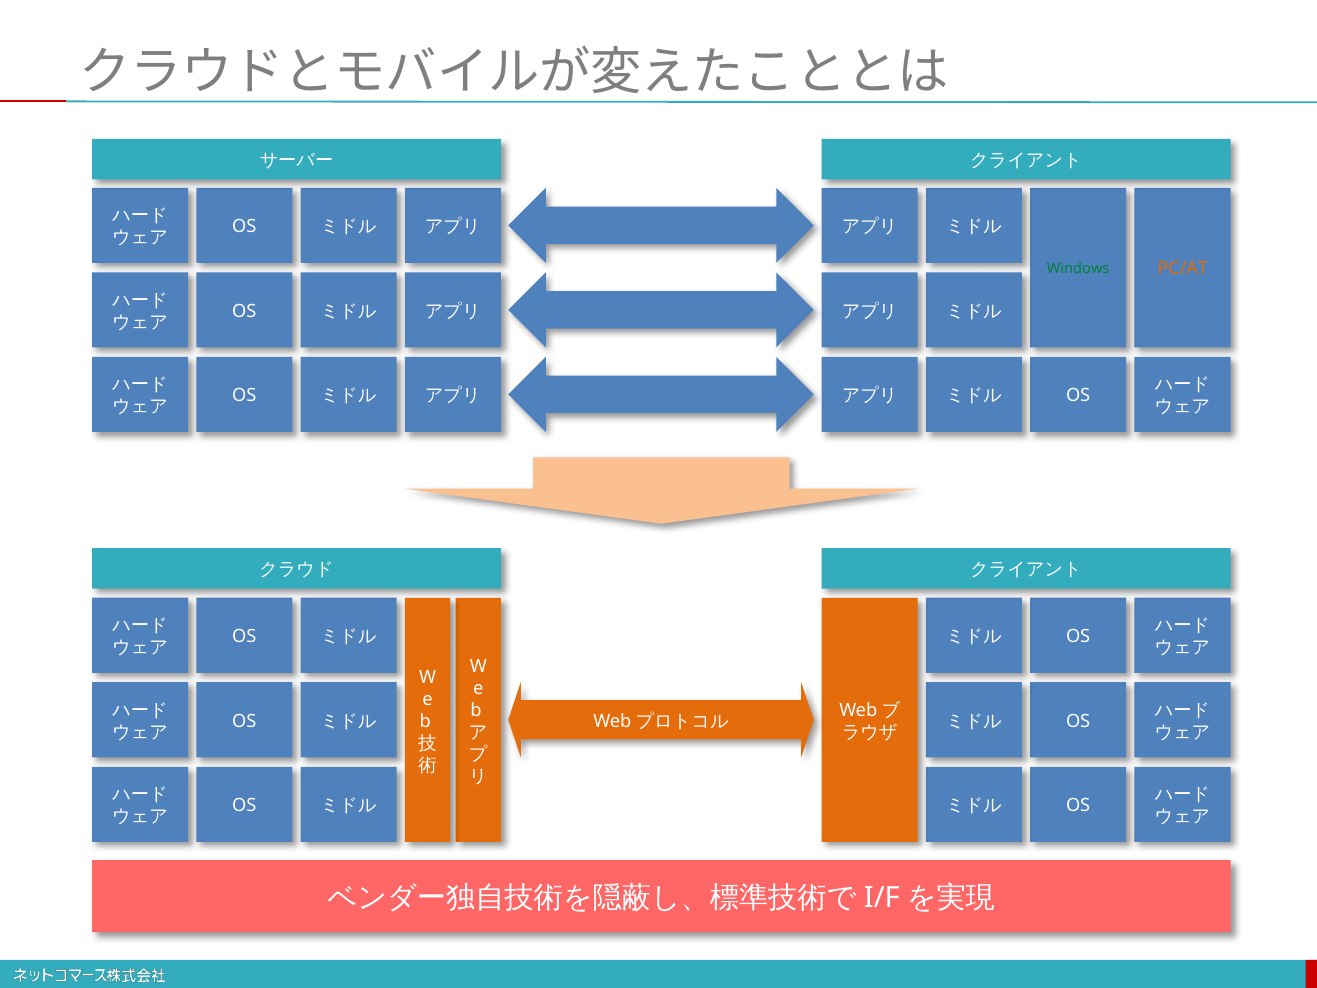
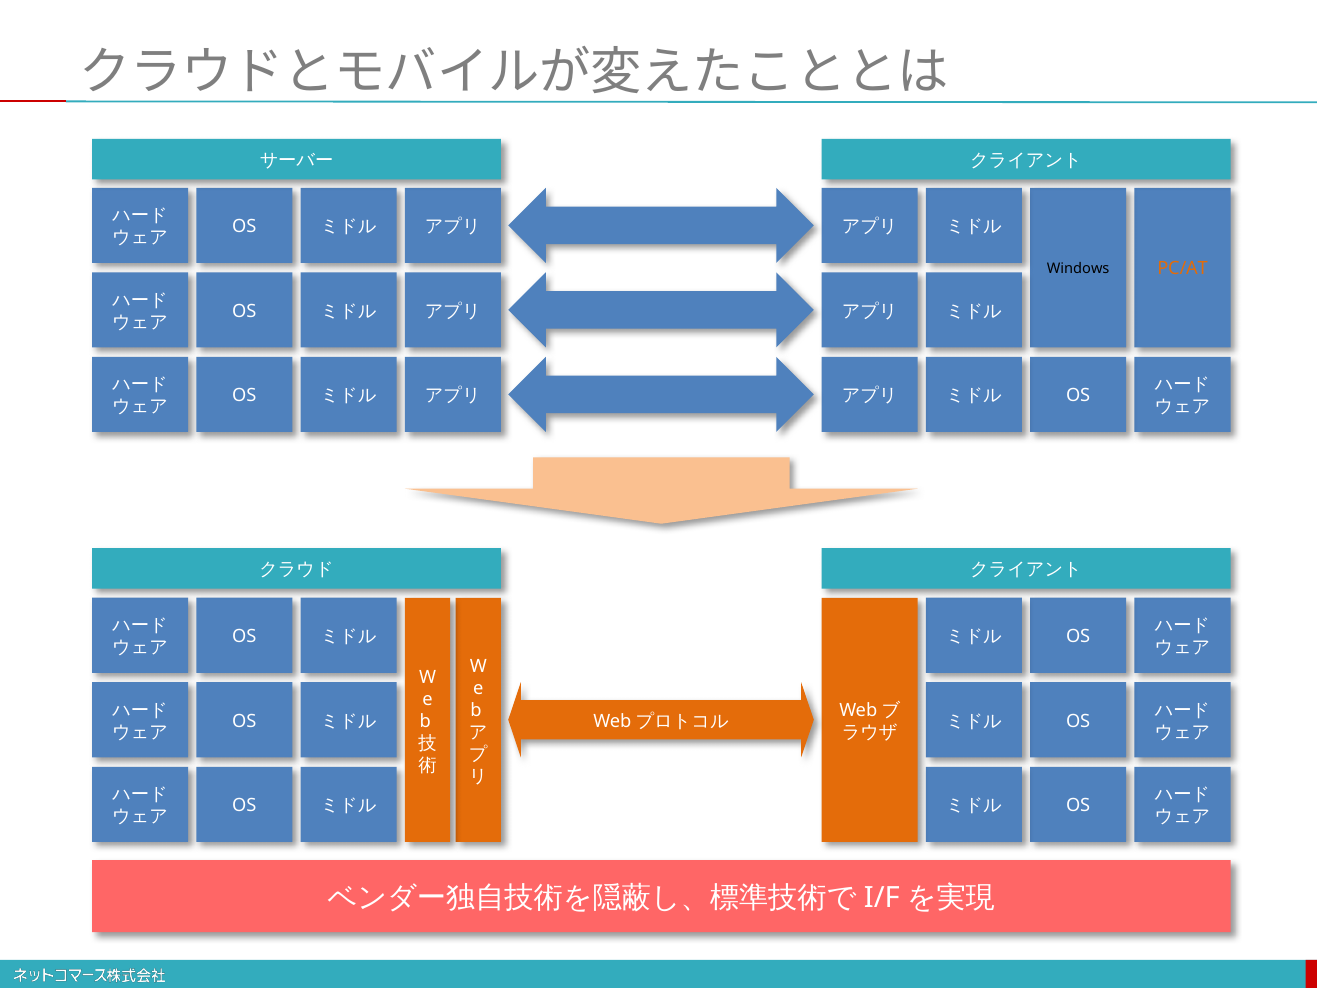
Windows colour: green -> black
